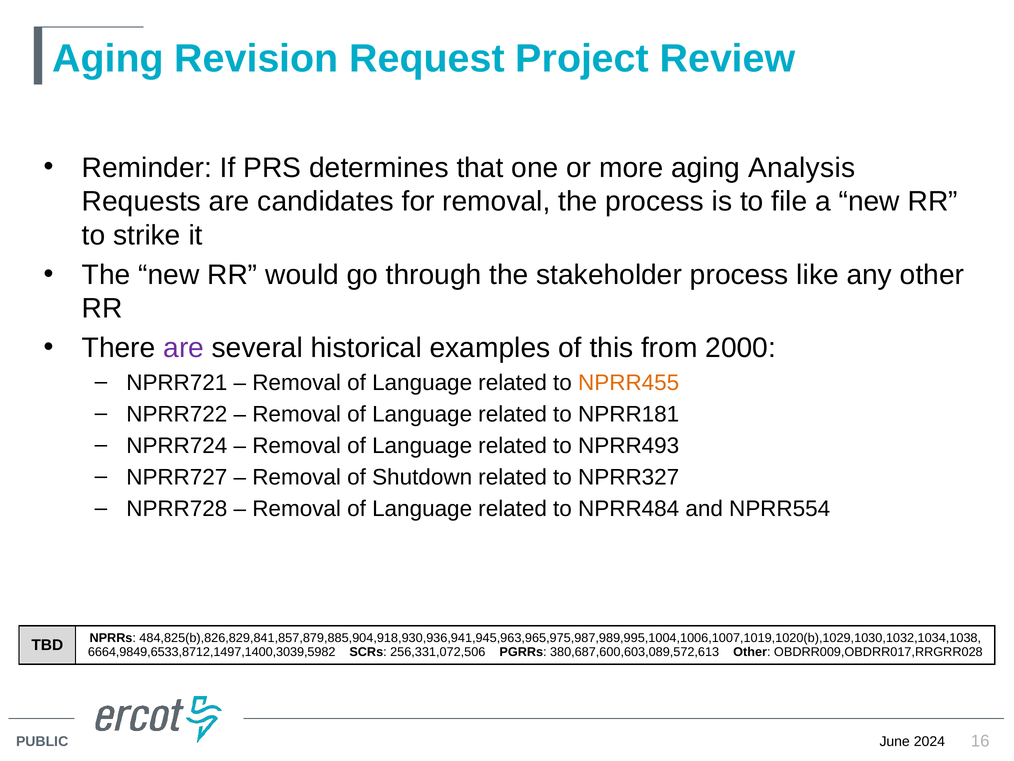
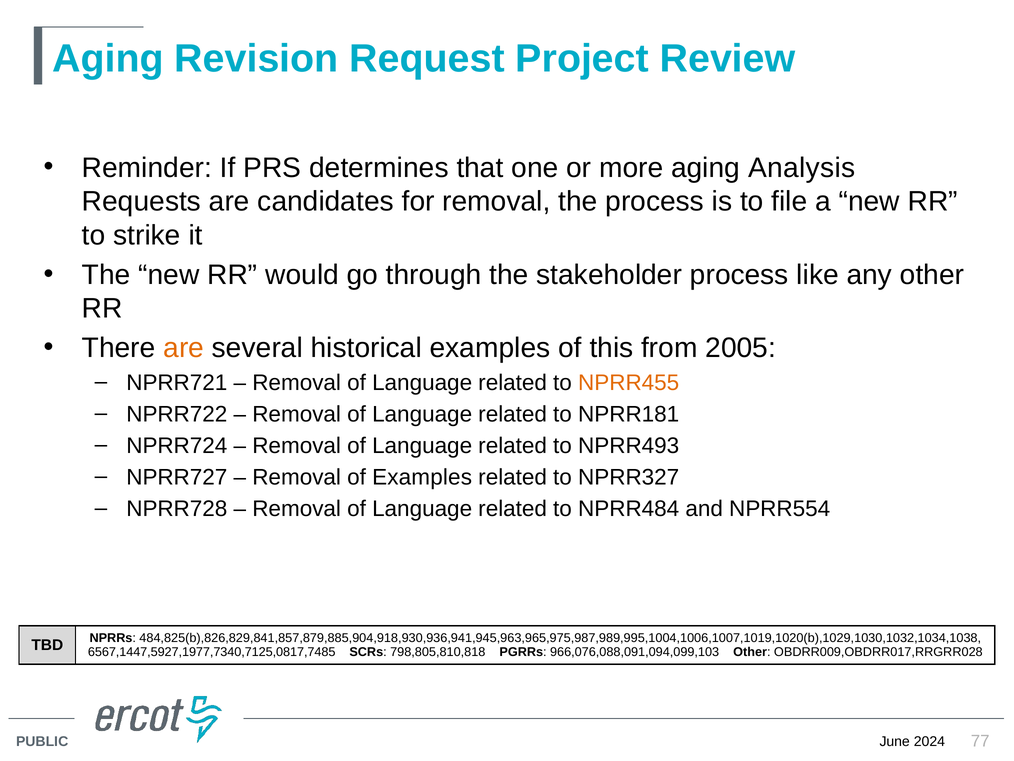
are at (184, 348) colour: purple -> orange
2000: 2000 -> 2005
of Shutdown: Shutdown -> Examples
6664,9849,6533,8712,1497,1400,3039,5982: 6664,9849,6533,8712,1497,1400,3039,5982 -> 6567,1447,5927,1977,7340,7125,0817,7485
256,331,072,506: 256,331,072,506 -> 798,805,810,818
380,687,600,603,089,572,613: 380,687,600,603,089,572,613 -> 966,076,088,091,094,099,103
16: 16 -> 77
